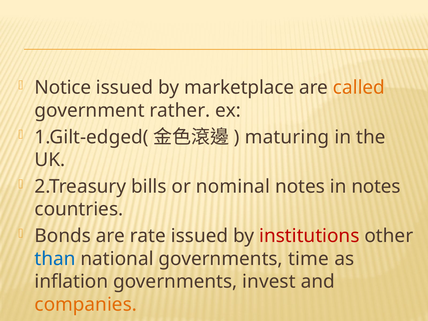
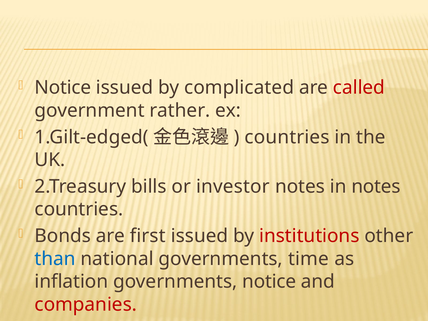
marketplace: marketplace -> complicated
called colour: orange -> red
maturing at (287, 137): maturing -> countries
nominal: nominal -> investor
rate: rate -> first
governments invest: invest -> notice
companies colour: orange -> red
